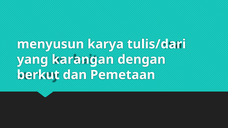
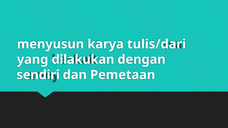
karangan: karangan -> dilakukan
berkut: berkut -> sendiri
